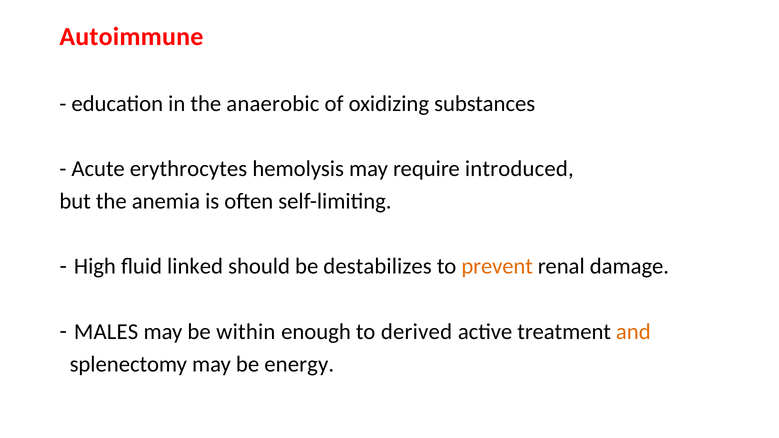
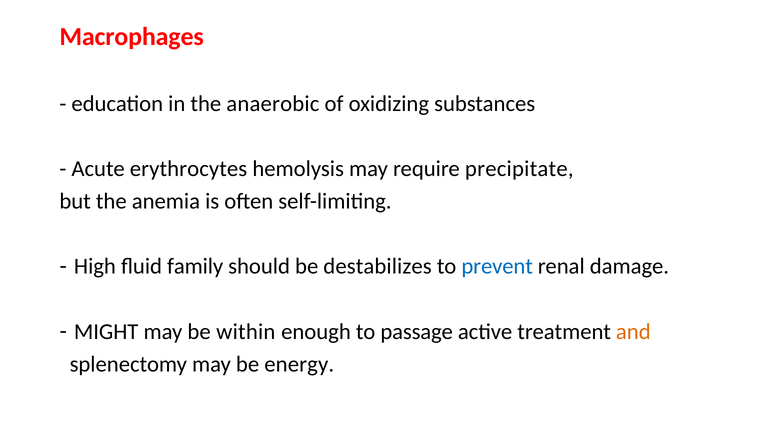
Autoimmune: Autoimmune -> Macrophages
introduced: introduced -> precipitate
linked: linked -> family
prevent colour: orange -> blue
MALES: MALES -> MIGHT
derived: derived -> passage
